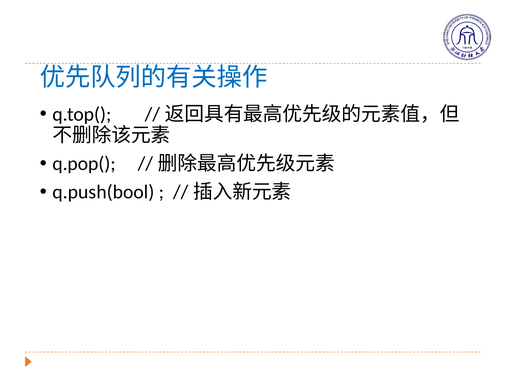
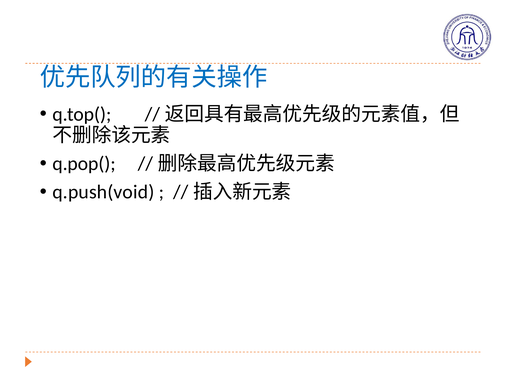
q.push(bool: q.push(bool -> q.push(void
